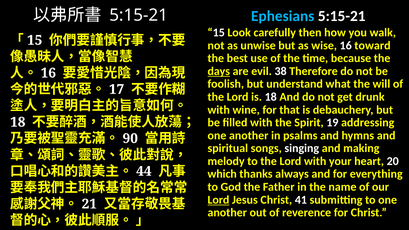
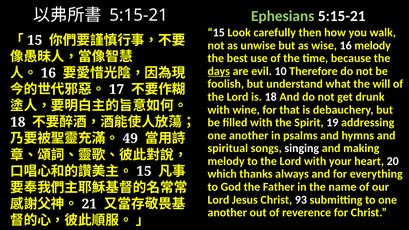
Ephesians colour: light blue -> light green
16 toward: toward -> melody
38: 38 -> 10
90: 90 -> 49
44 at (144, 171): 44 -> 15
Lord at (218, 200) underline: present -> none
41: 41 -> 93
